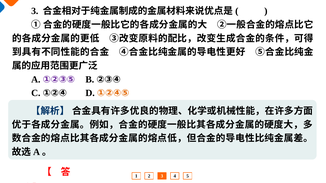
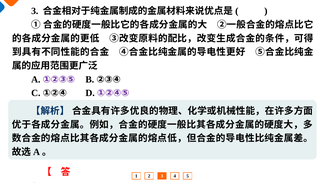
①②④⑤ colour: orange -> purple
